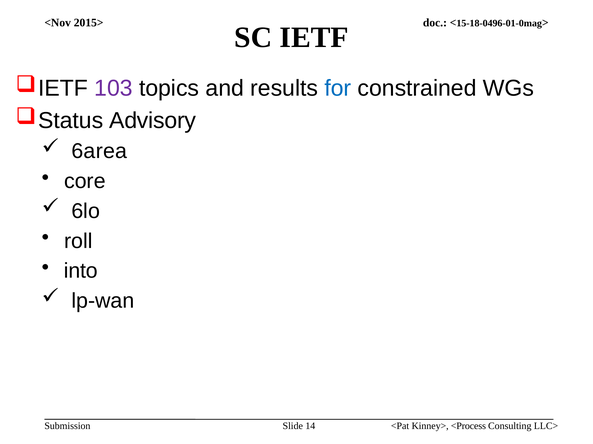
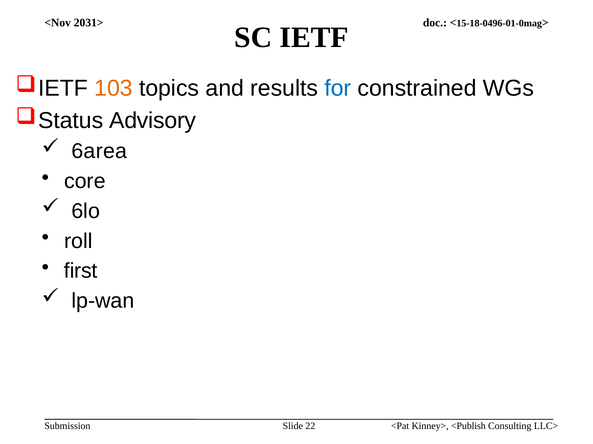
2015>: 2015> -> 2031>
103 colour: purple -> orange
into: into -> first
14: 14 -> 22
<Process: <Process -> <Publish
